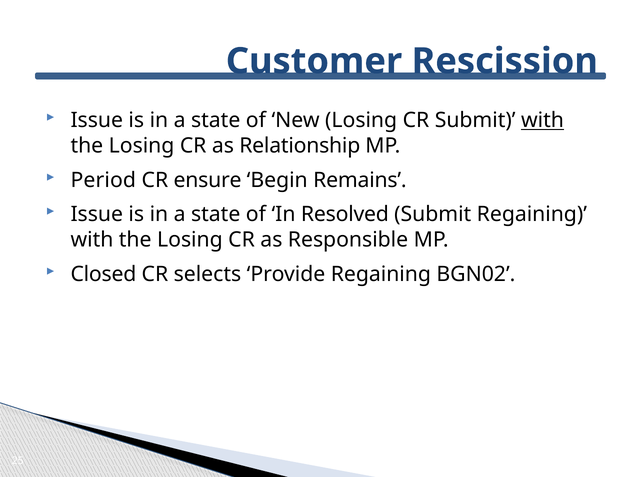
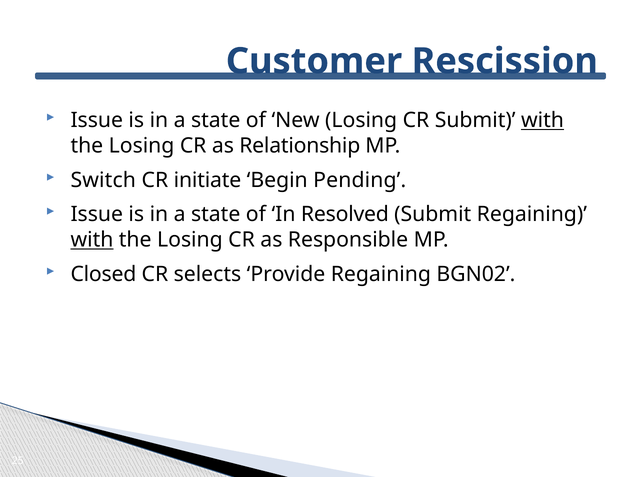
Period: Period -> Switch
ensure: ensure -> initiate
Remains: Remains -> Pending
with at (92, 240) underline: none -> present
